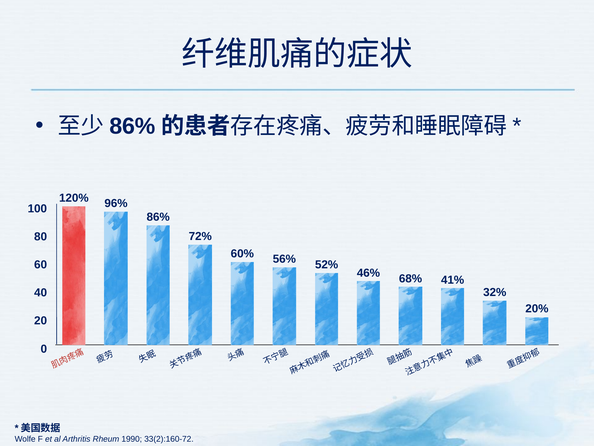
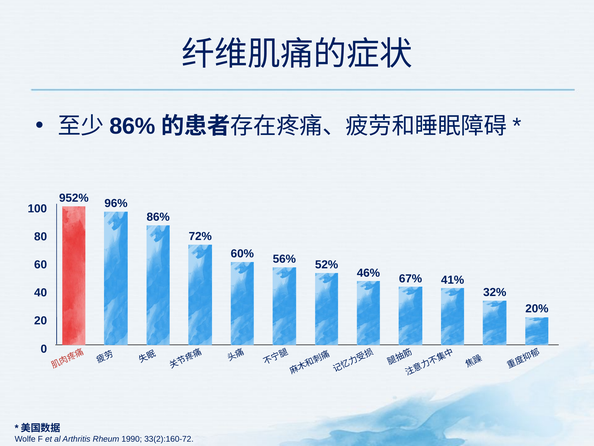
120%: 120% -> 952%
68%: 68% -> 67%
